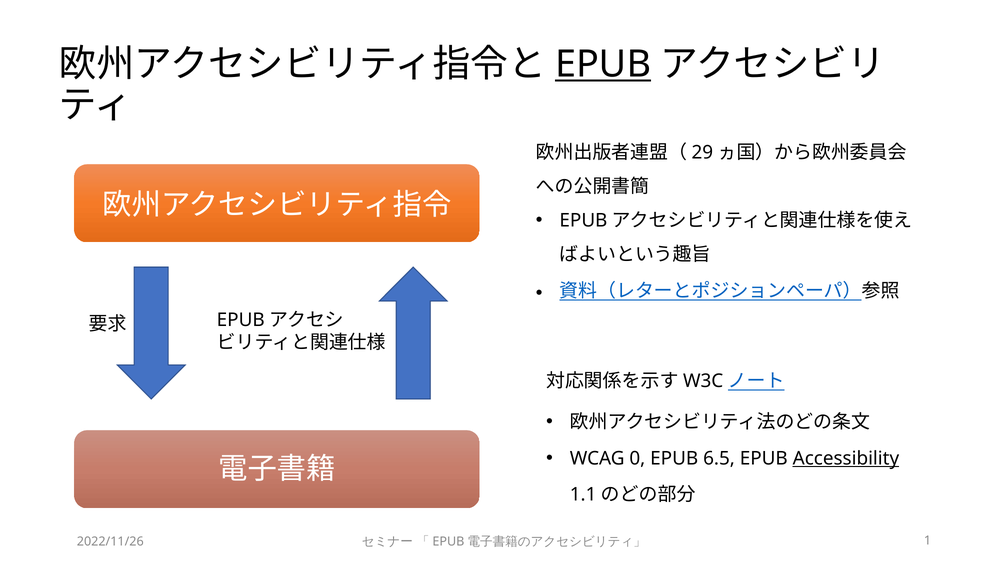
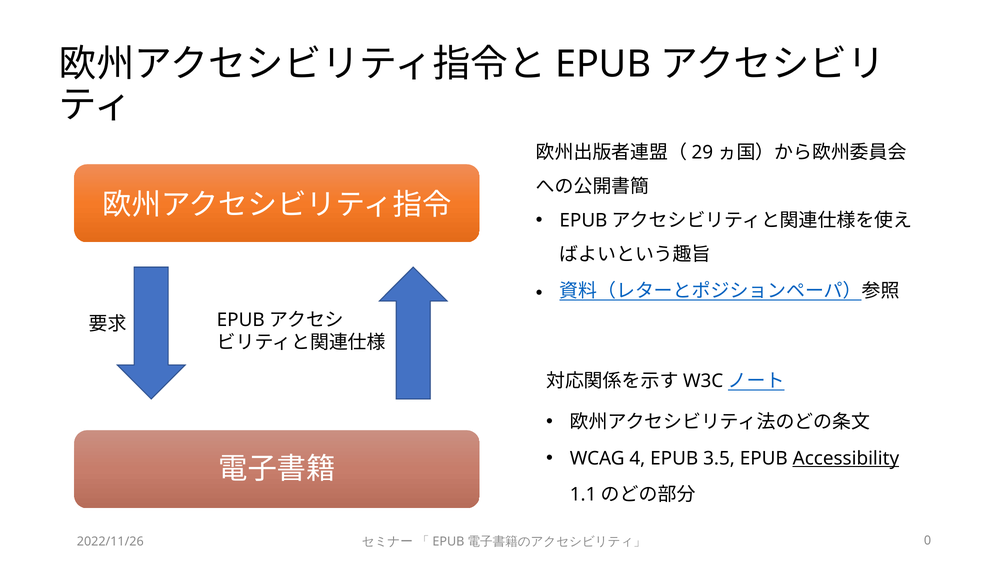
EPUB at (603, 64) underline: present -> none
0: 0 -> 4
6.5: 6.5 -> 3.5
1: 1 -> 0
